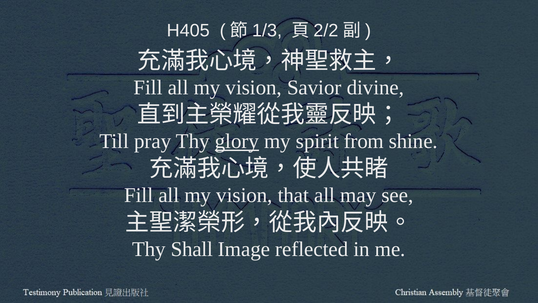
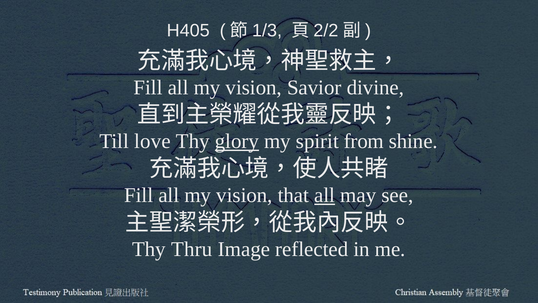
pray: pray -> love
all at (325, 195) underline: none -> present
Shall: Shall -> Thru
